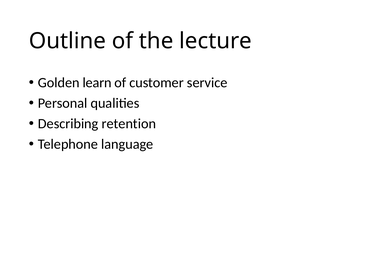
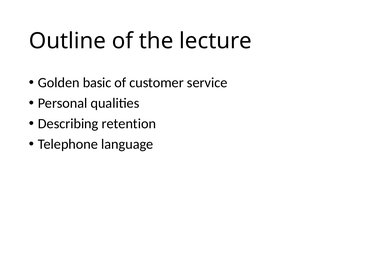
learn: learn -> basic
